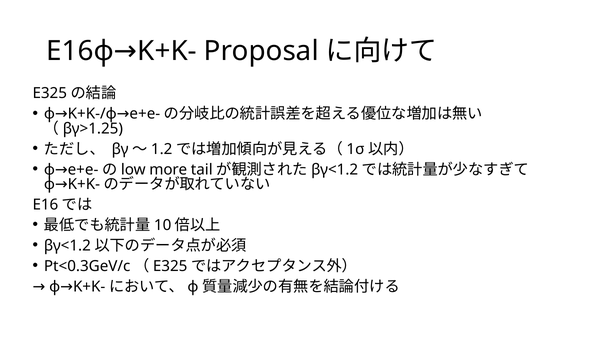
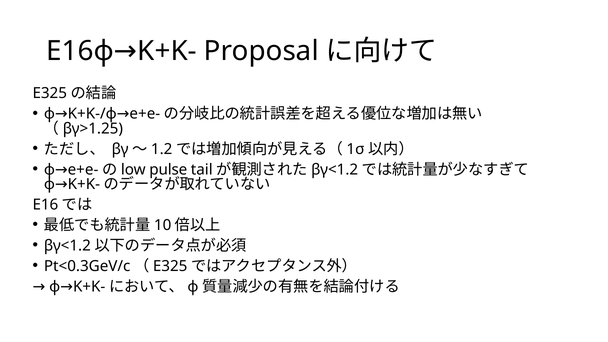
more: more -> pulse
